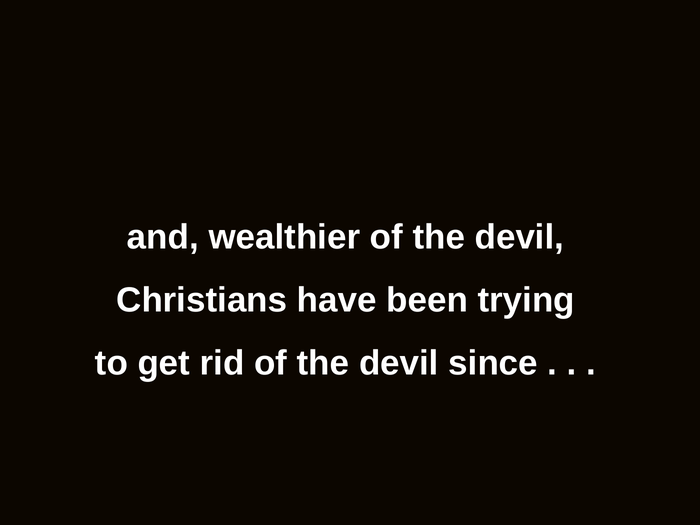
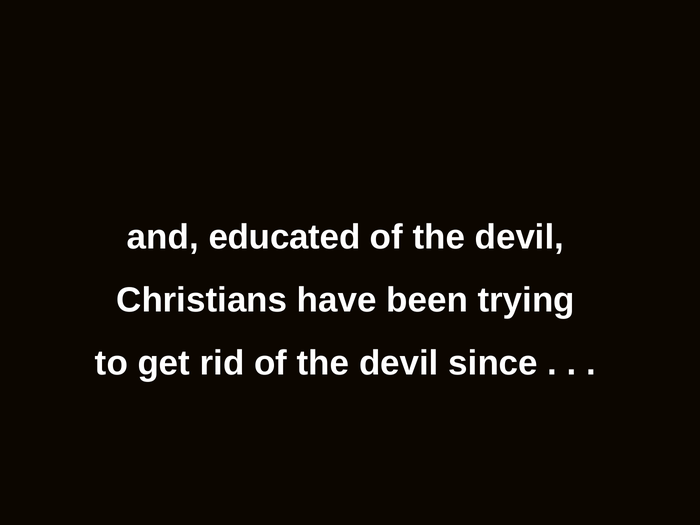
wealthier: wealthier -> educated
